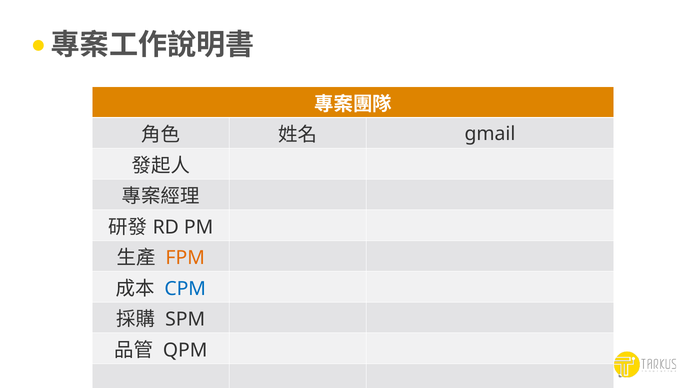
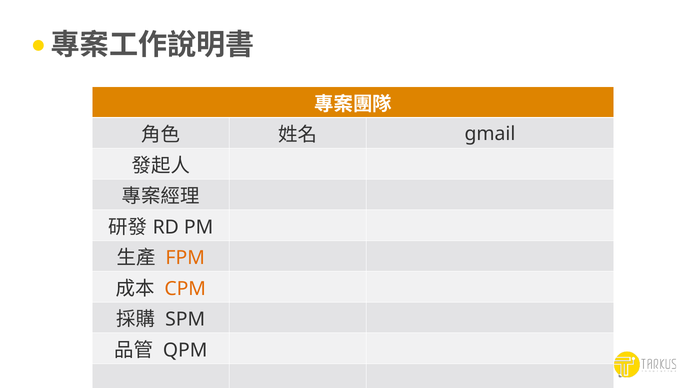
CPM colour: blue -> orange
